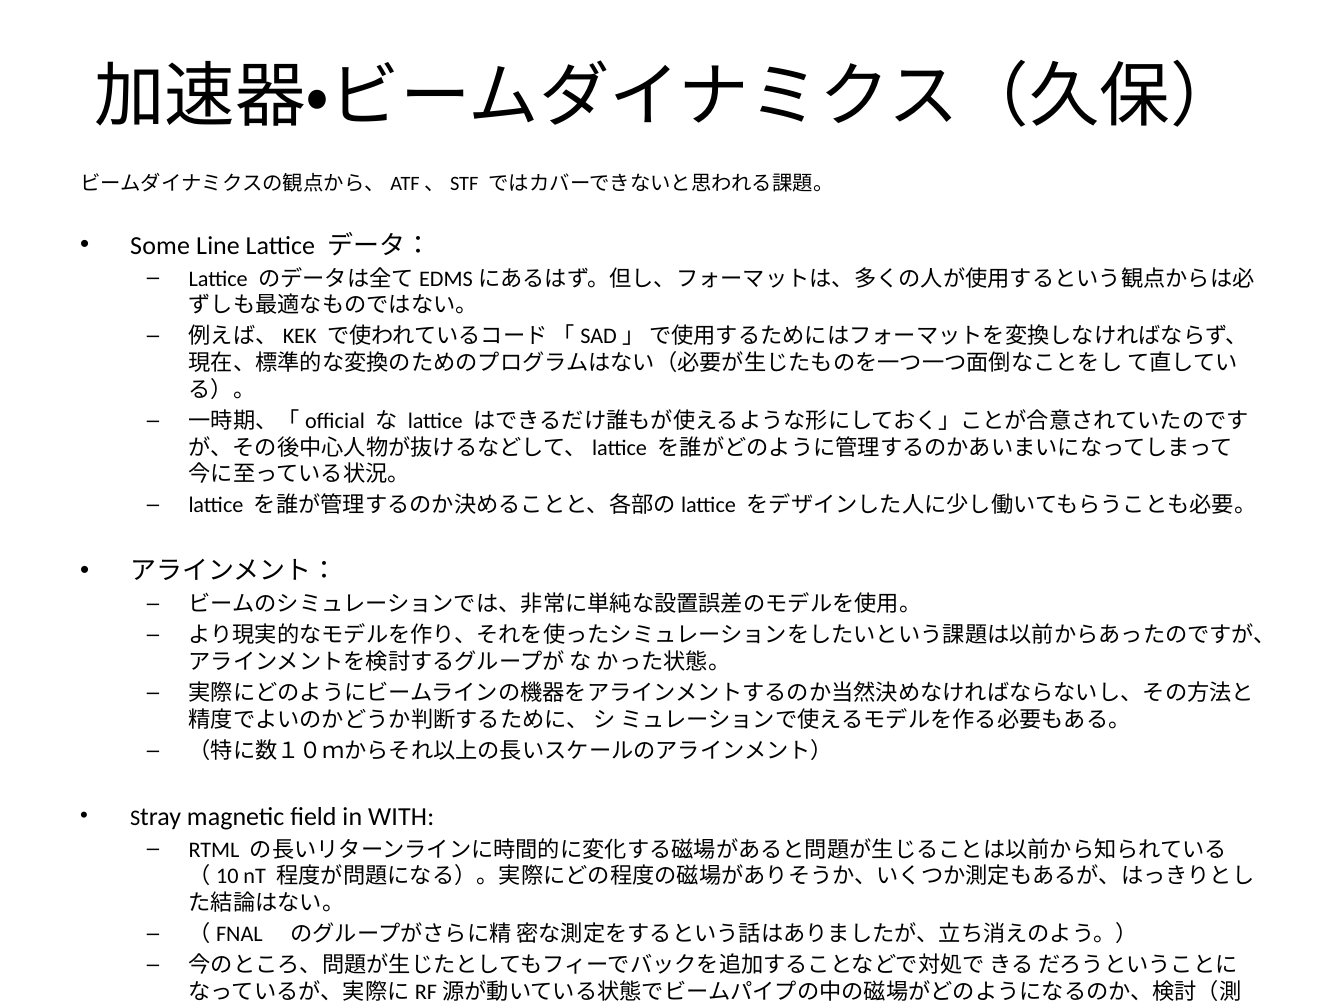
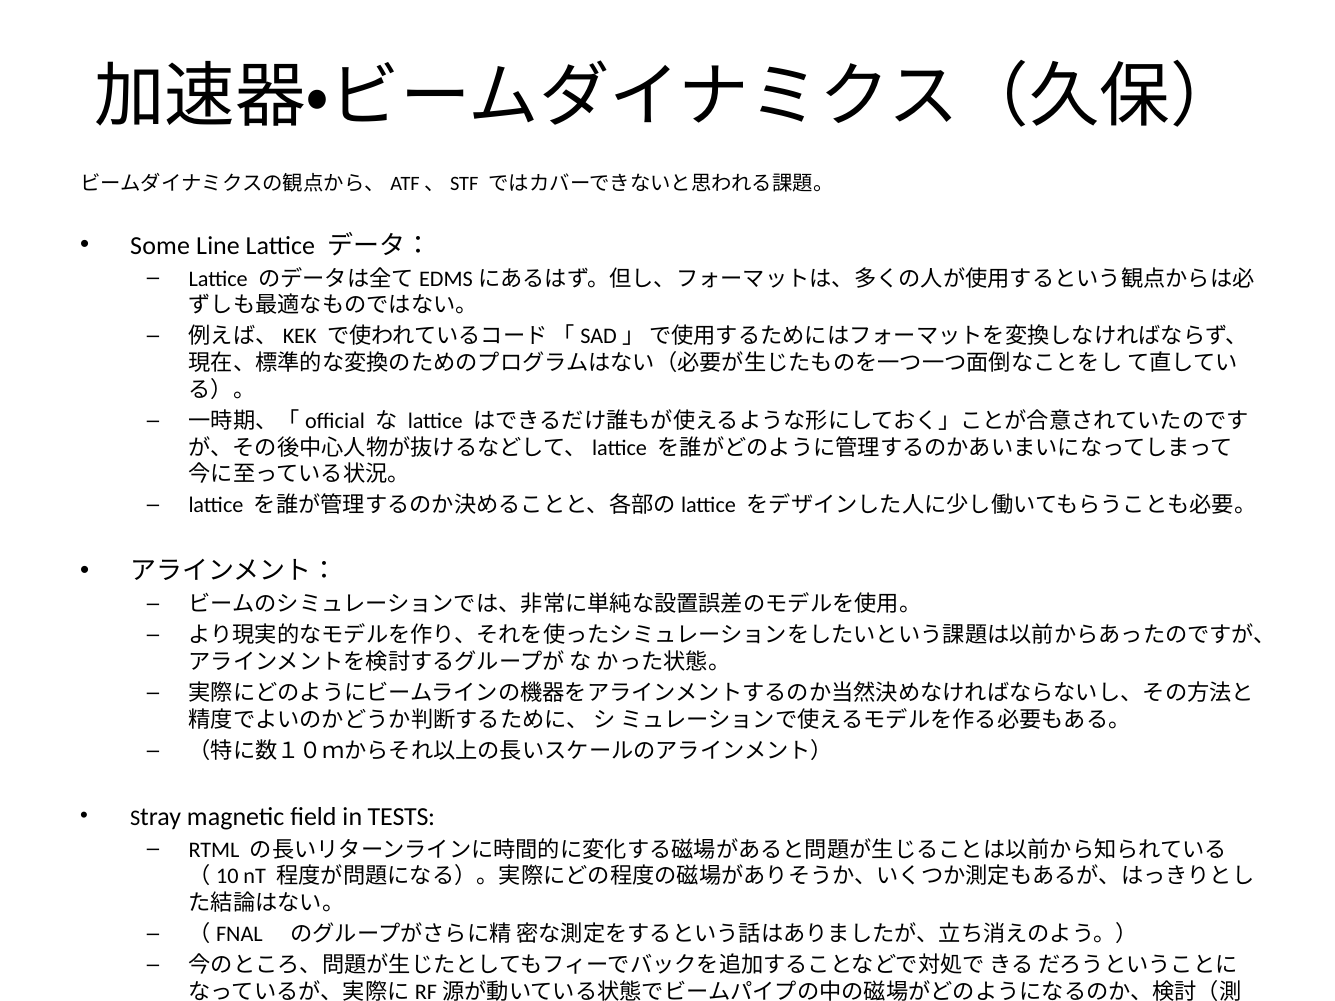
WITH: WITH -> TESTS
